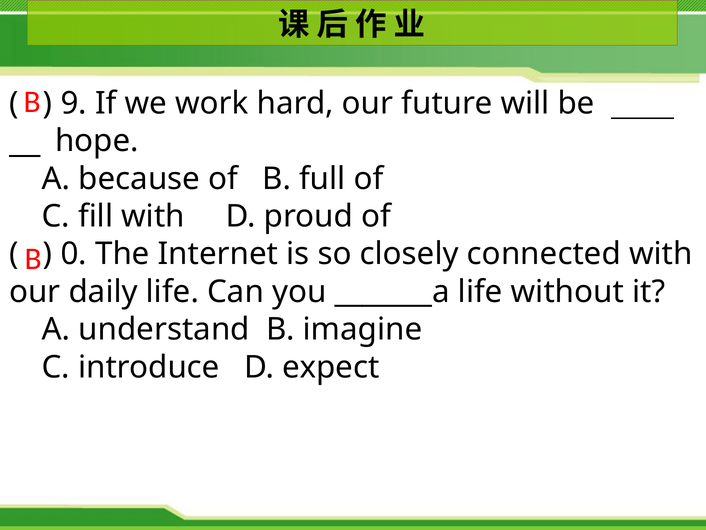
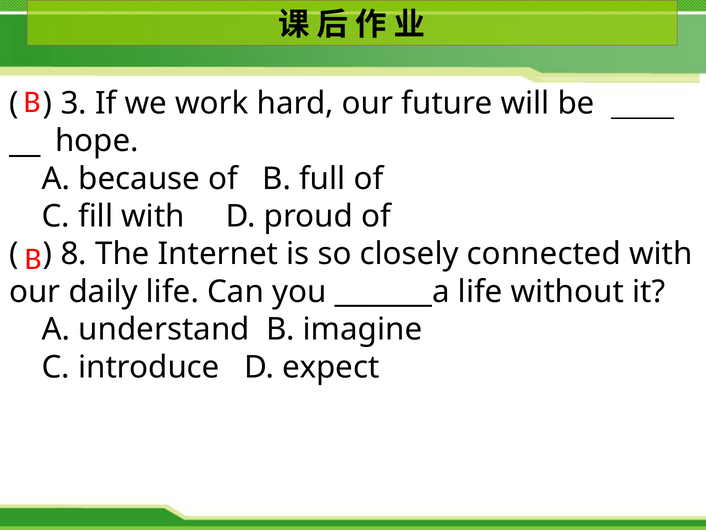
9: 9 -> 3
0: 0 -> 8
